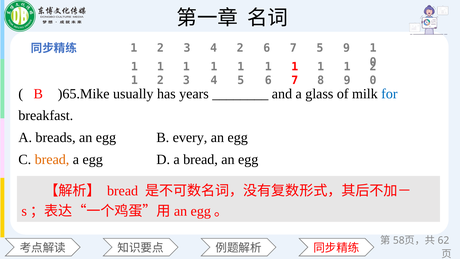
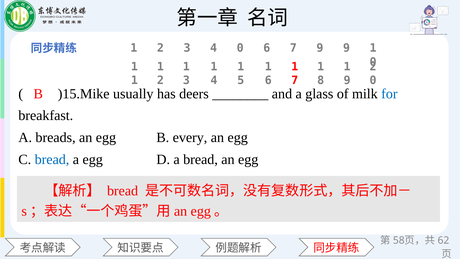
4 2: 2 -> 0
7 5: 5 -> 9
)65.Mike: )65.Mike -> )15.Mike
years: years -> deers
bread at (52, 159) colour: orange -> blue
